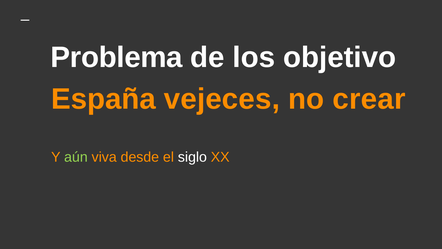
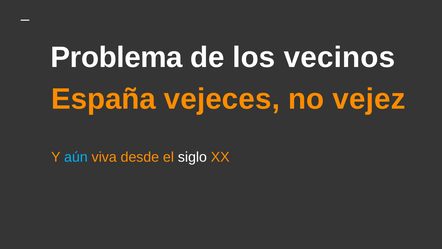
objetivo: objetivo -> vecinos
crear: crear -> vejez
aún colour: light green -> light blue
